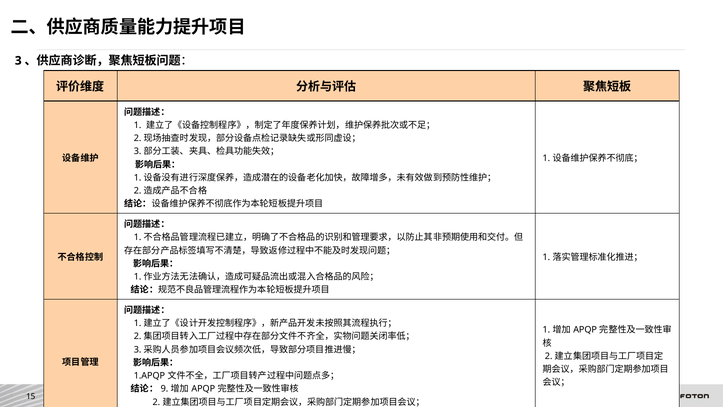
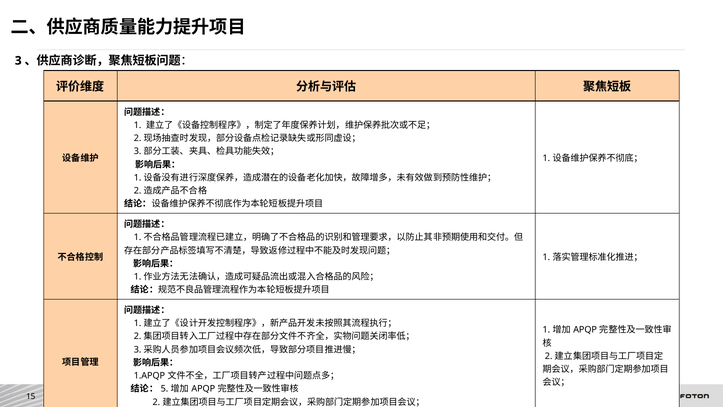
9: 9 -> 5
